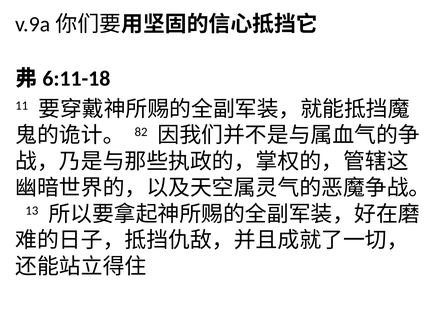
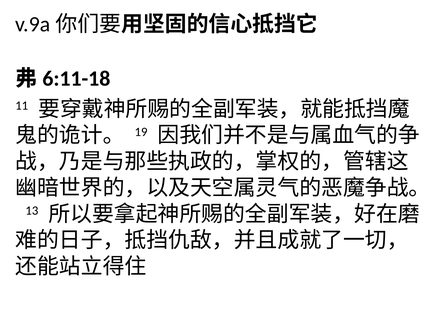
82: 82 -> 19
